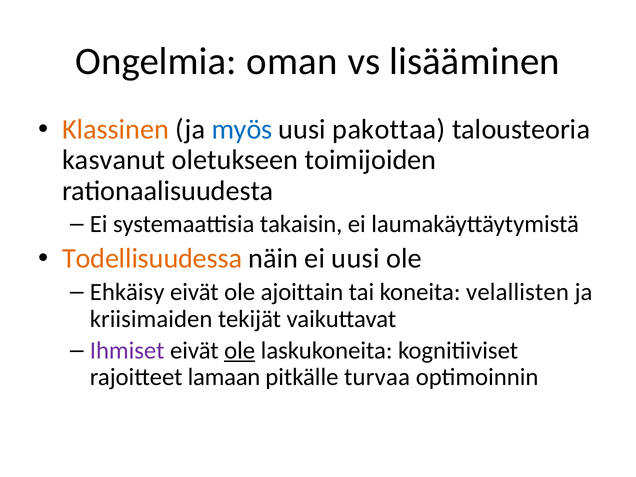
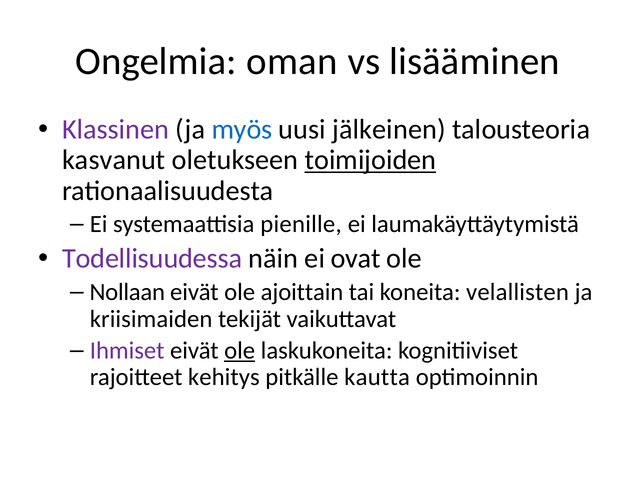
Klassinen colour: orange -> purple
pakottaa: pakottaa -> jälkeinen
toimijoiden underline: none -> present
takaisin: takaisin -> pienille
Todellisuudessa colour: orange -> purple
ei uusi: uusi -> ovat
Ehkäisy: Ehkäisy -> Nollaan
lamaan: lamaan -> kehitys
turvaa: turvaa -> kautta
